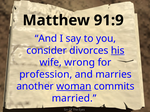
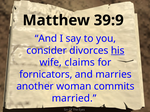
91:9: 91:9 -> 39:9
wrong: wrong -> claims
profession: profession -> fornicators
woman underline: present -> none
